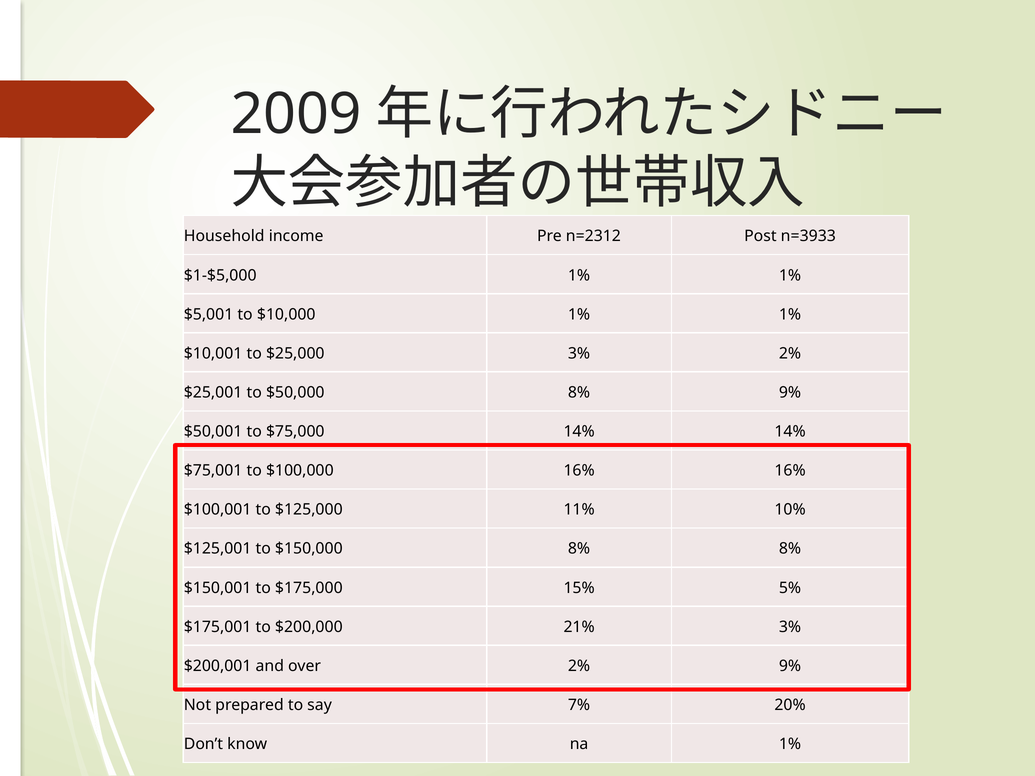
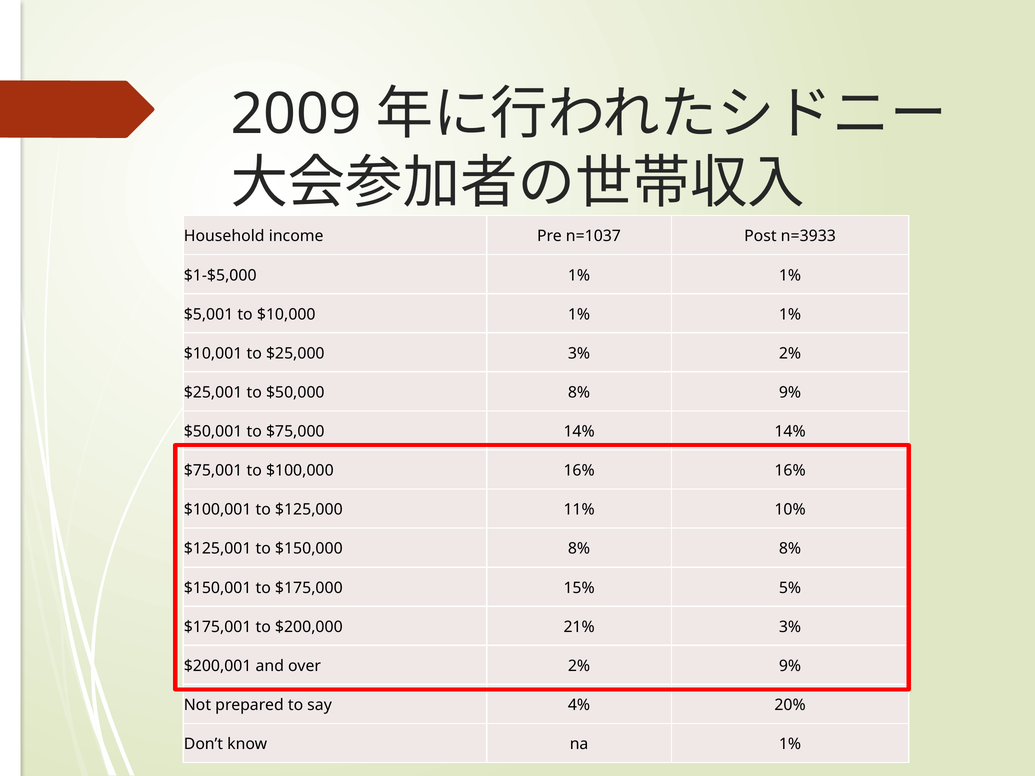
n=2312: n=2312 -> n=1037
7%: 7% -> 4%
